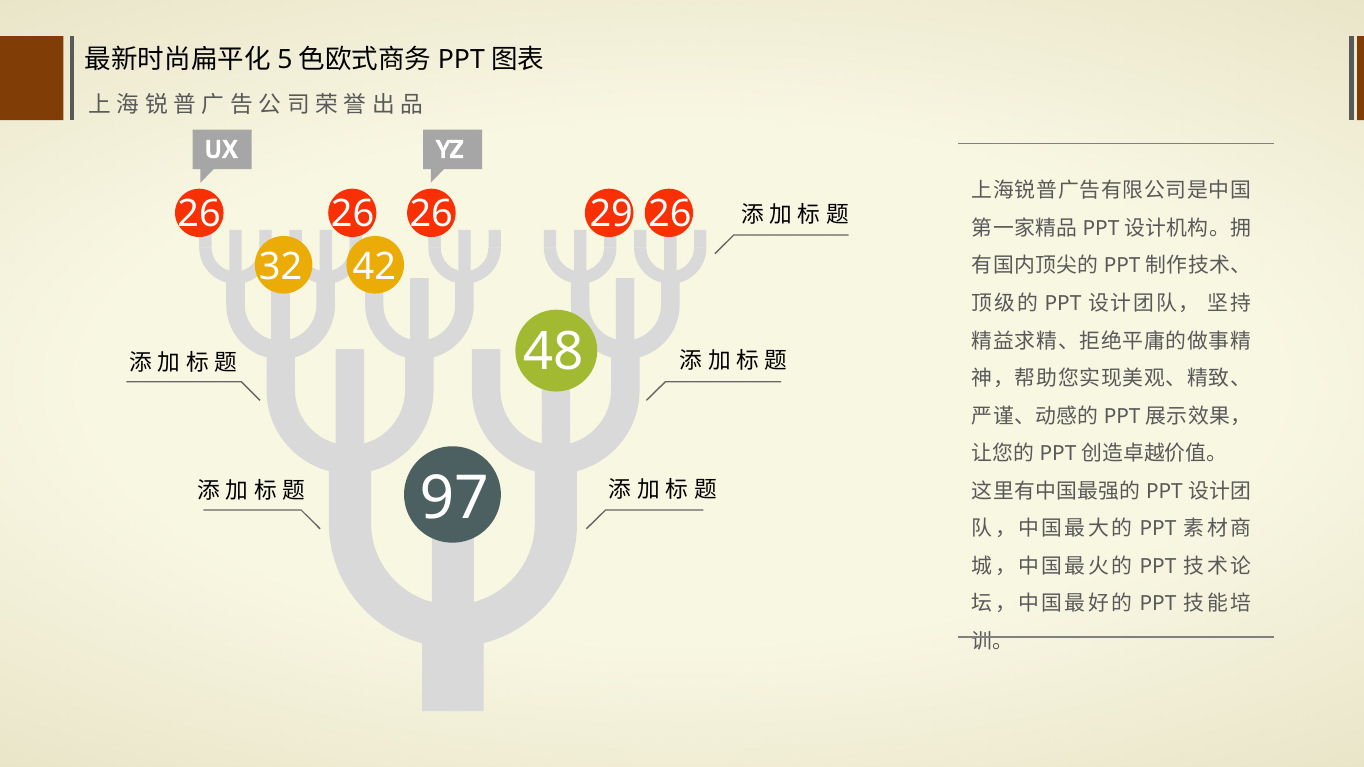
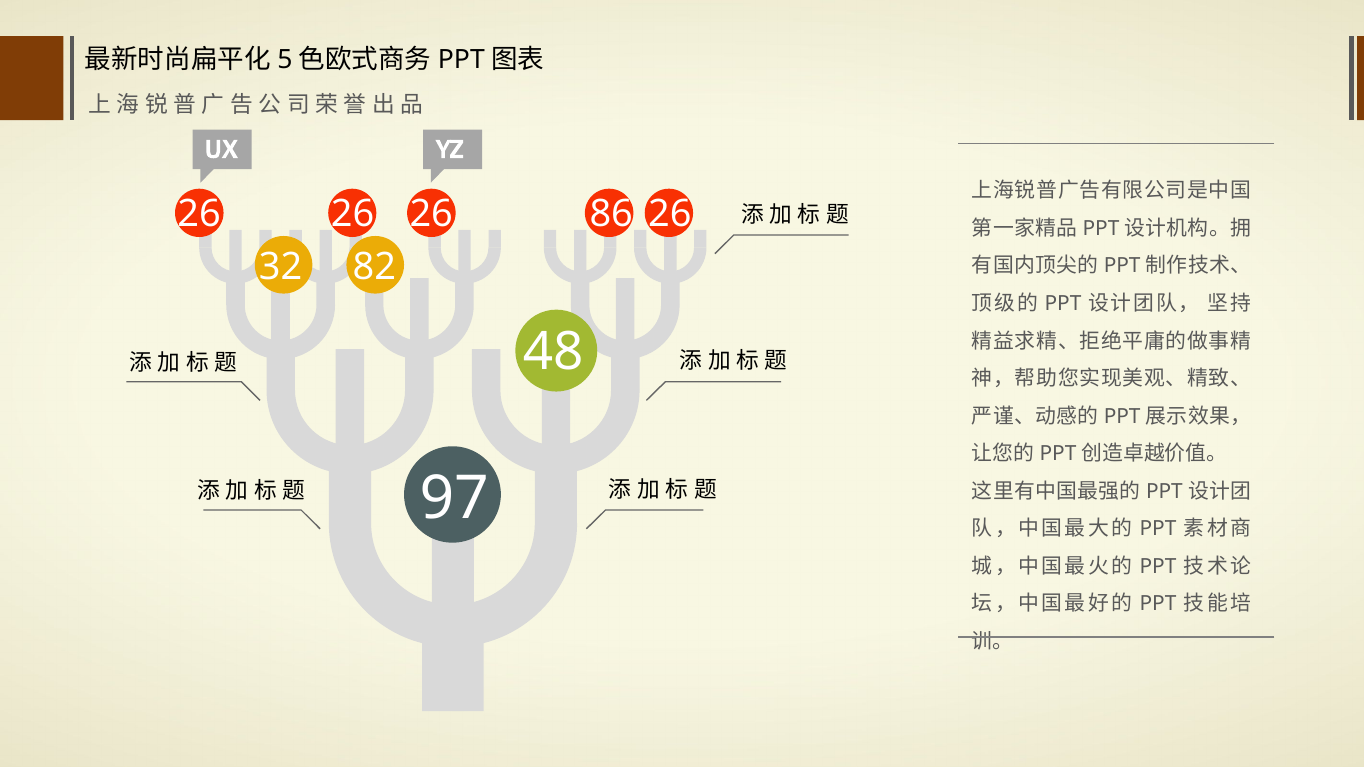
29: 29 -> 86
42: 42 -> 82
